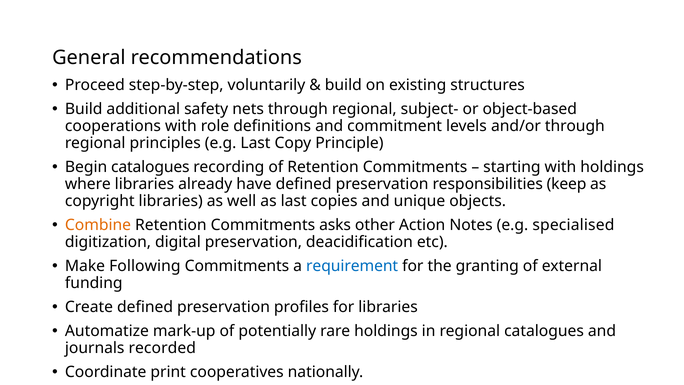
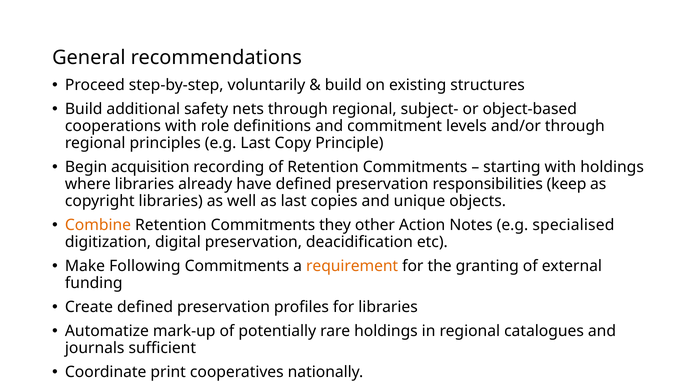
Begin catalogues: catalogues -> acquisition
asks: asks -> they
requirement colour: blue -> orange
recorded: recorded -> sufficient
